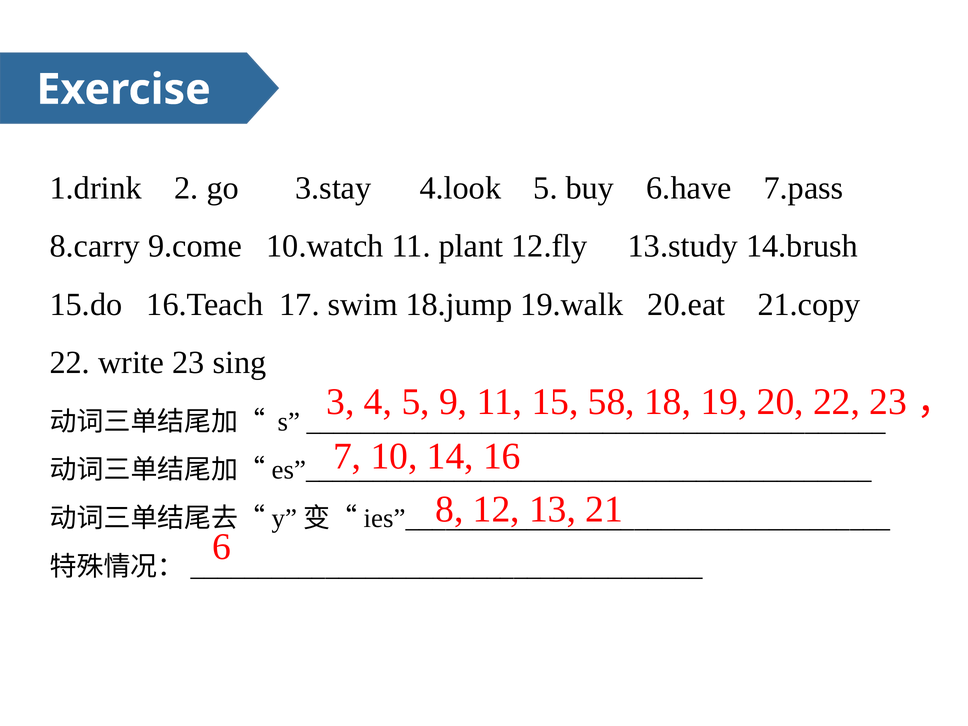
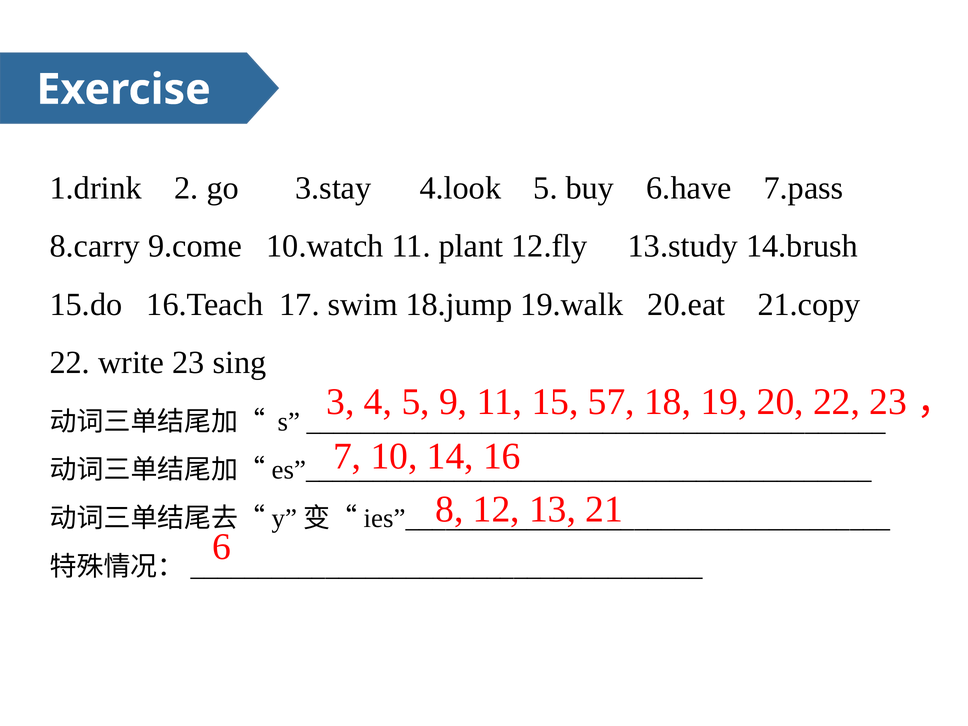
58: 58 -> 57
